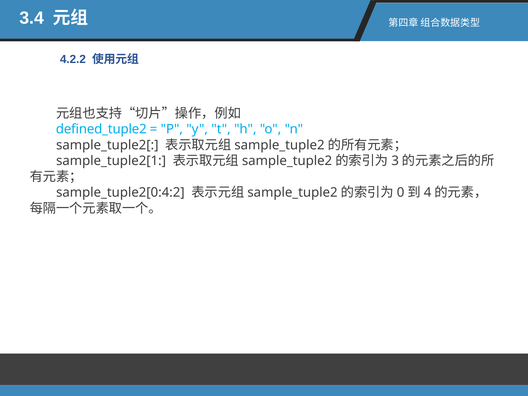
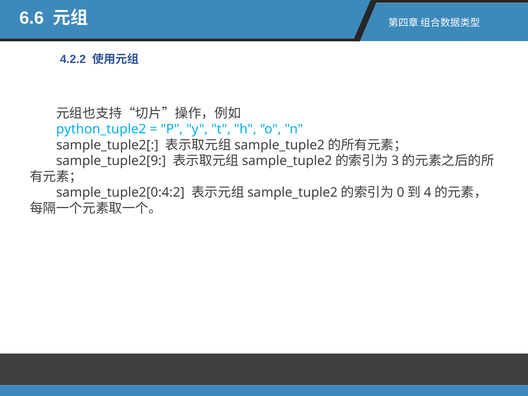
3.4: 3.4 -> 6.6
defined_tuple2: defined_tuple2 -> python_tuple2
sample_tuple2[1: sample_tuple2[1 -> sample_tuple2[9
